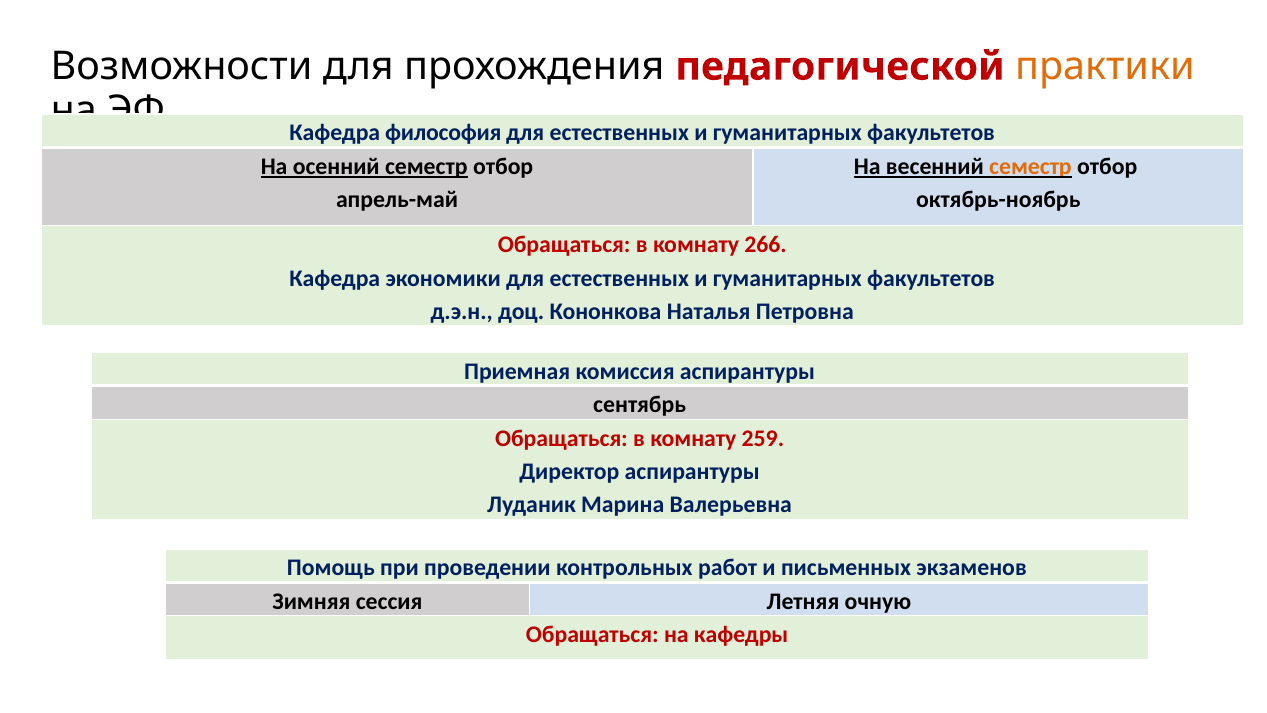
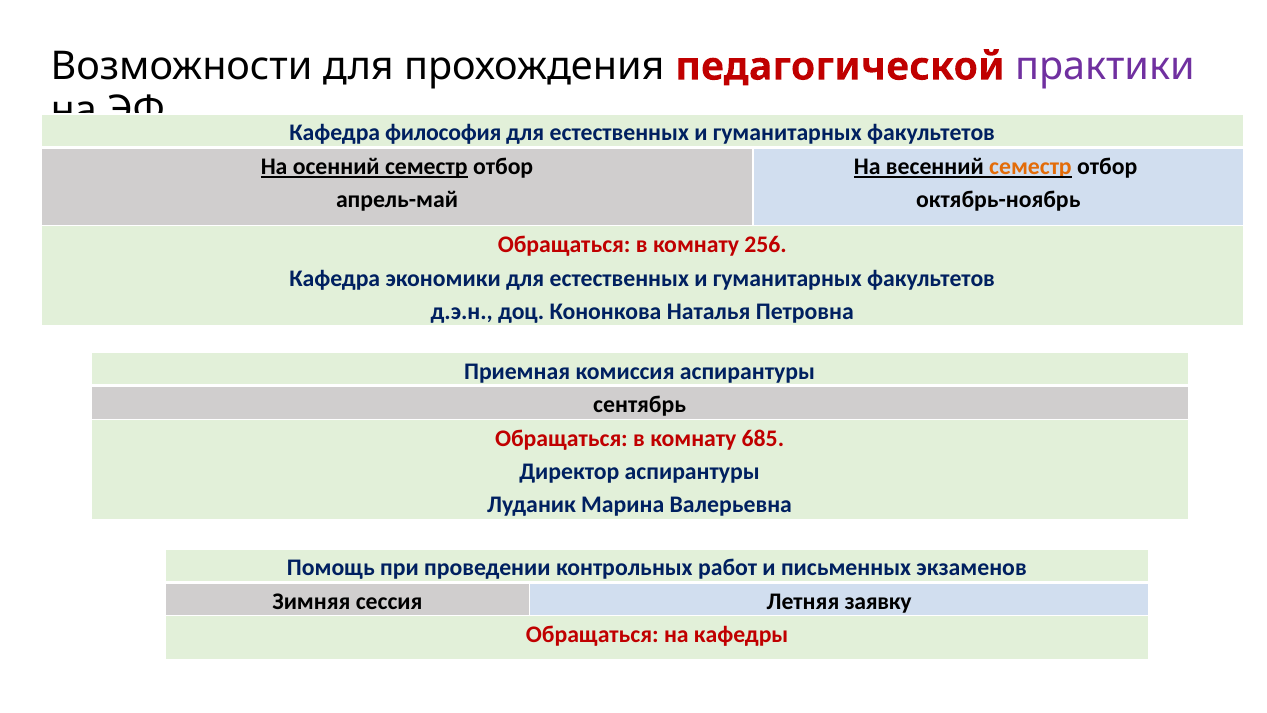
практики colour: orange -> purple
266: 266 -> 256
259: 259 -> 685
очную: очную -> заявку
